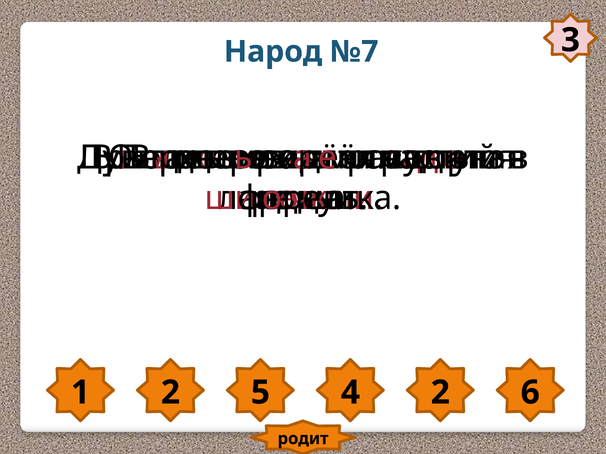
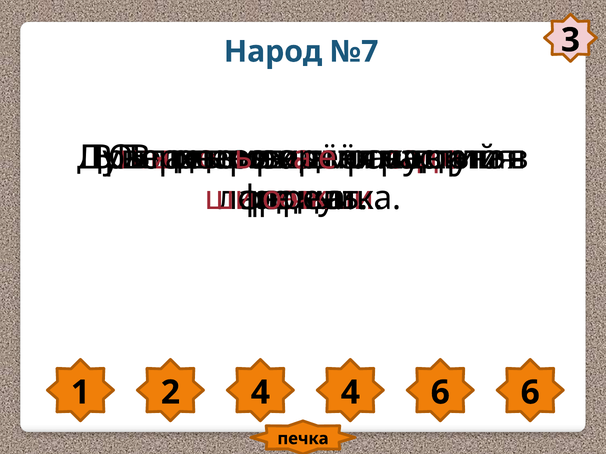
2 5: 5 -> 4
4 2: 2 -> 6
родит: родит -> печка
